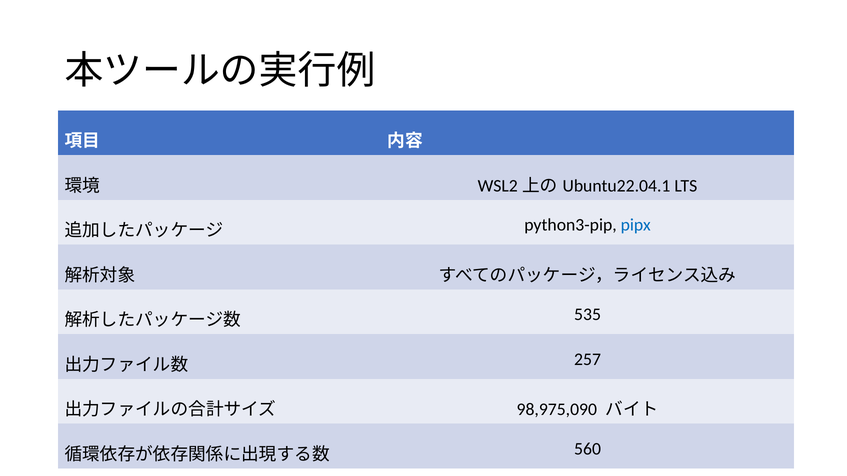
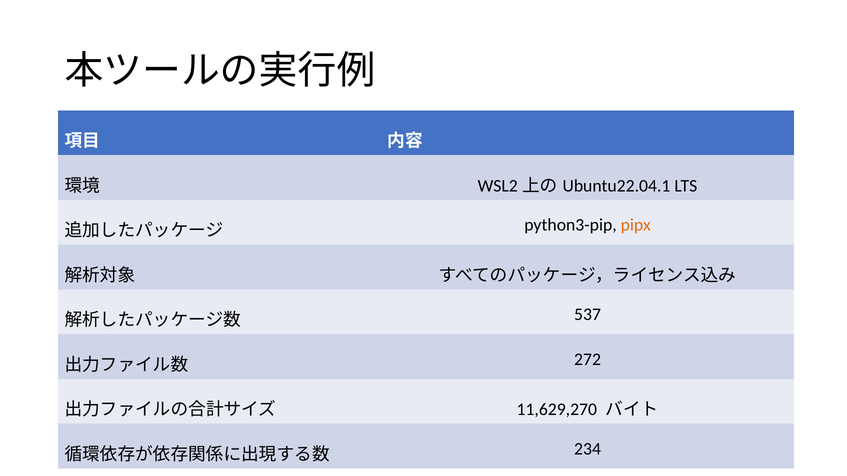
pipx colour: blue -> orange
535: 535 -> 537
257: 257 -> 272
98,975,090: 98,975,090 -> 11,629,270
560: 560 -> 234
